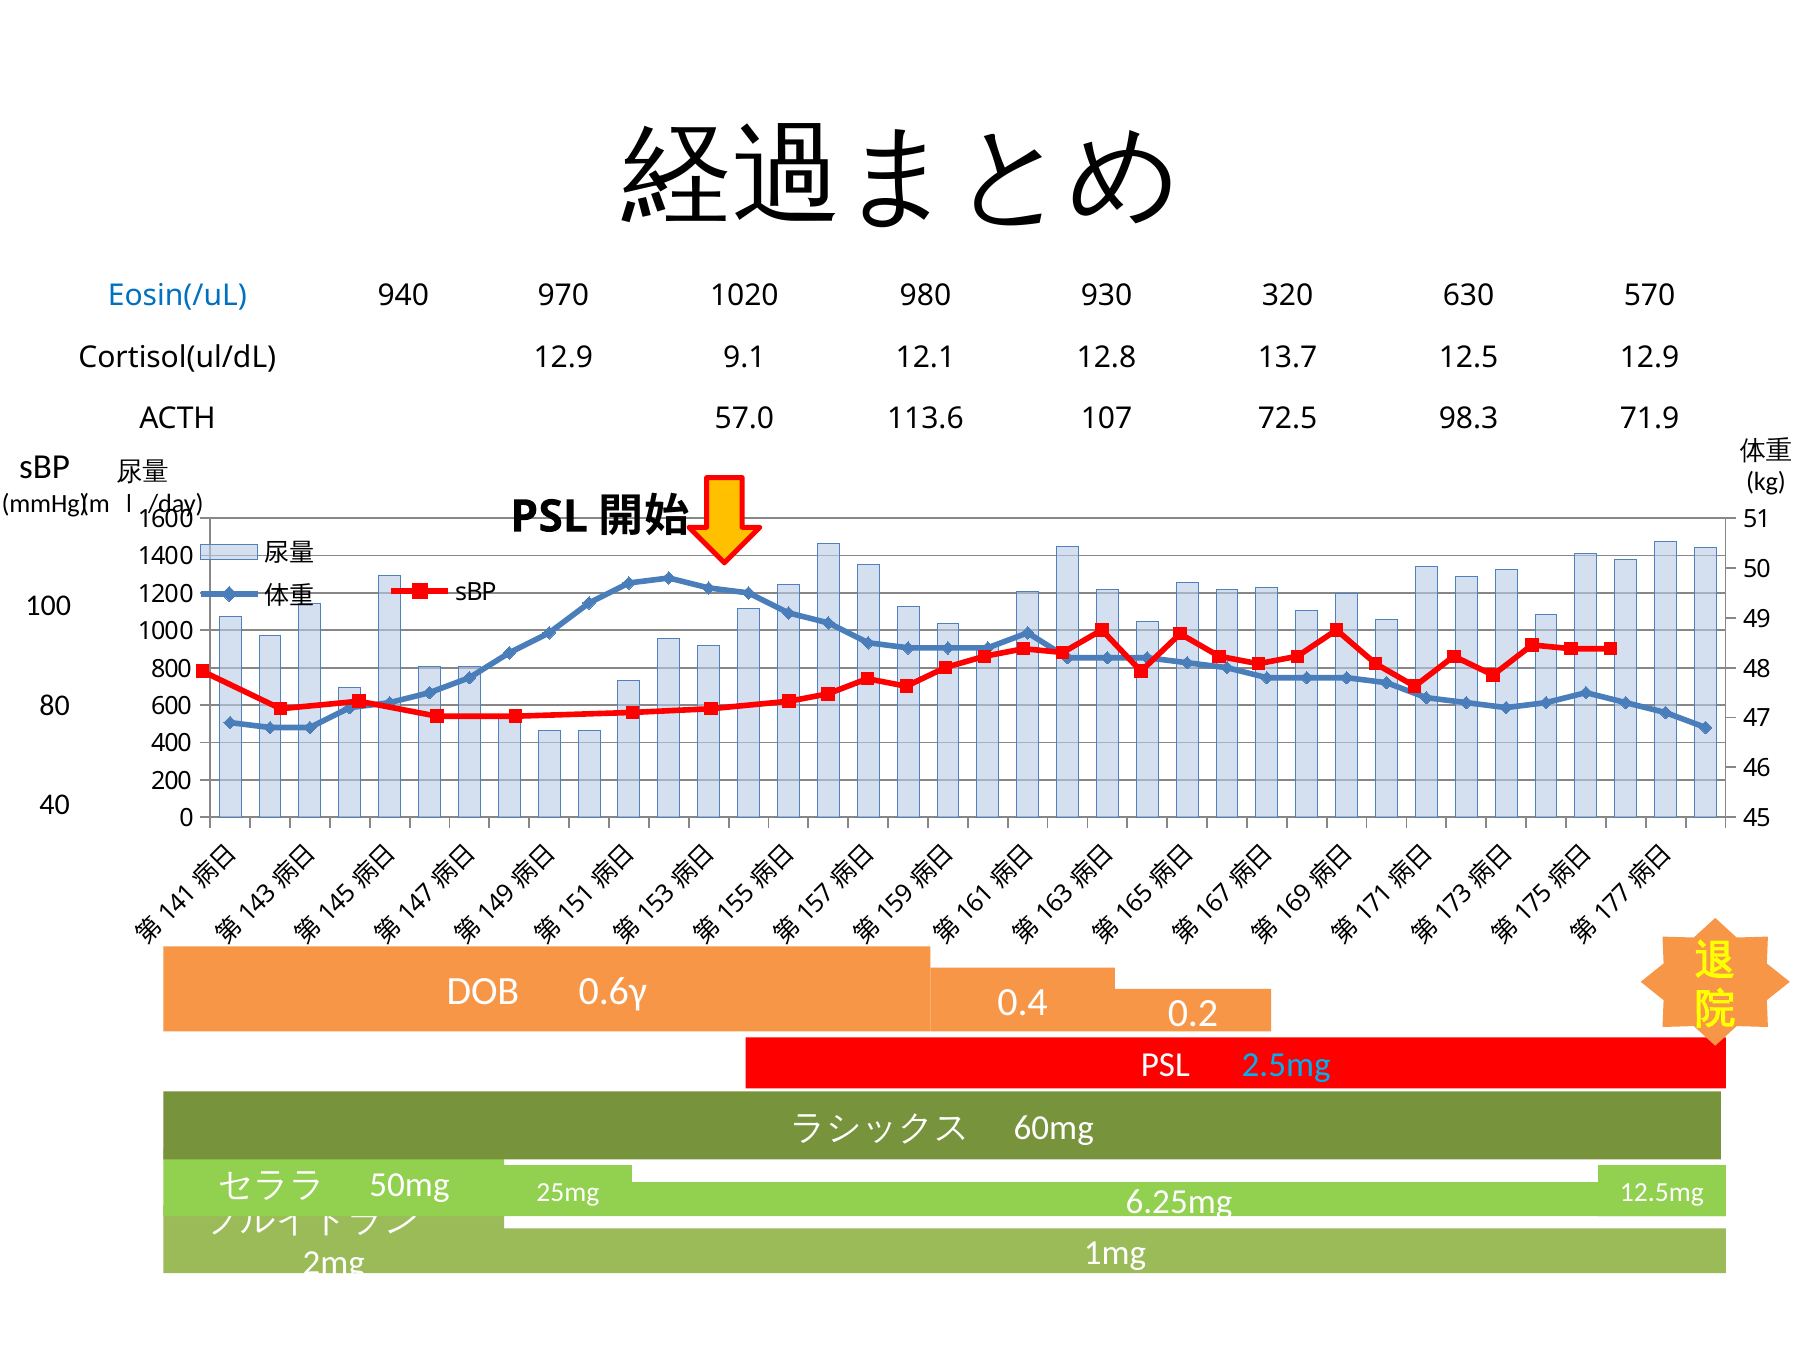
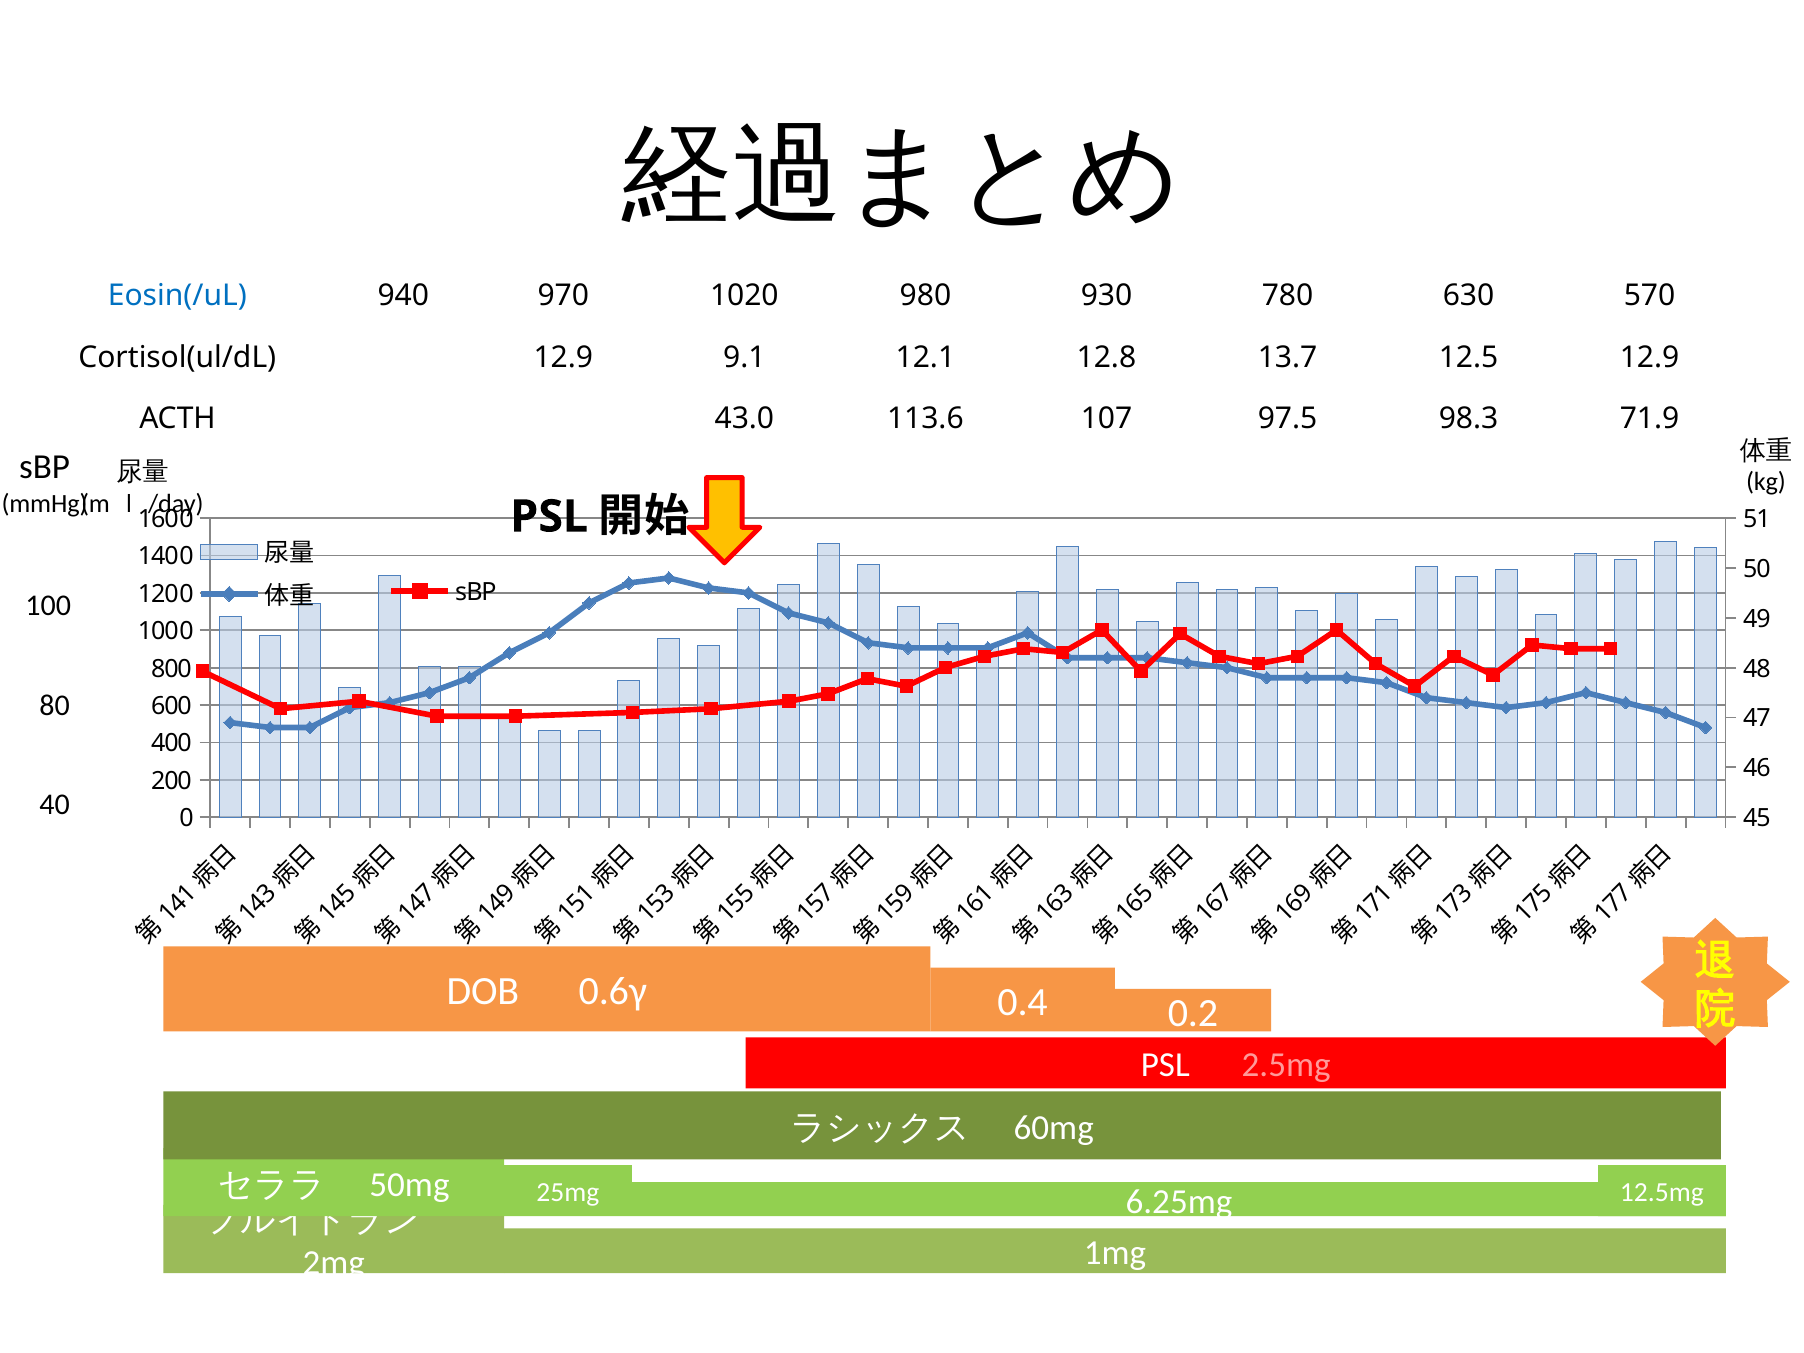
320: 320 -> 780
57.0: 57.0 -> 43.0
72.5: 72.5 -> 97.5
2.5mg colour: light blue -> pink
